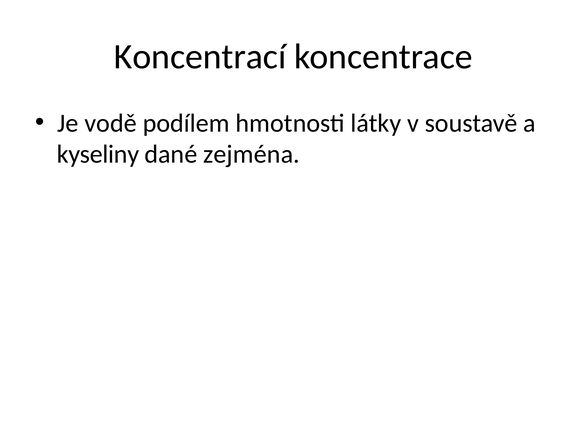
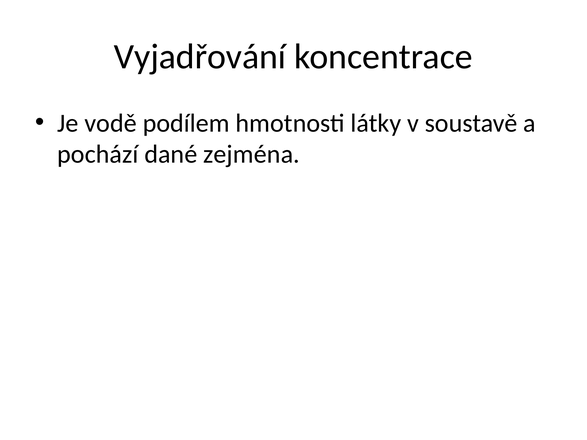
Koncentrací: Koncentrací -> Vyjadřování
kyseliny: kyseliny -> pochází
